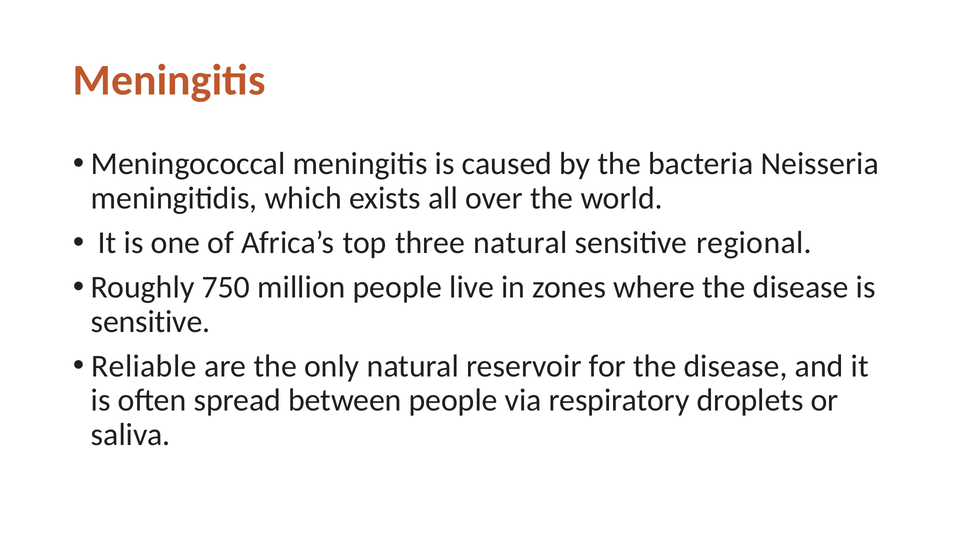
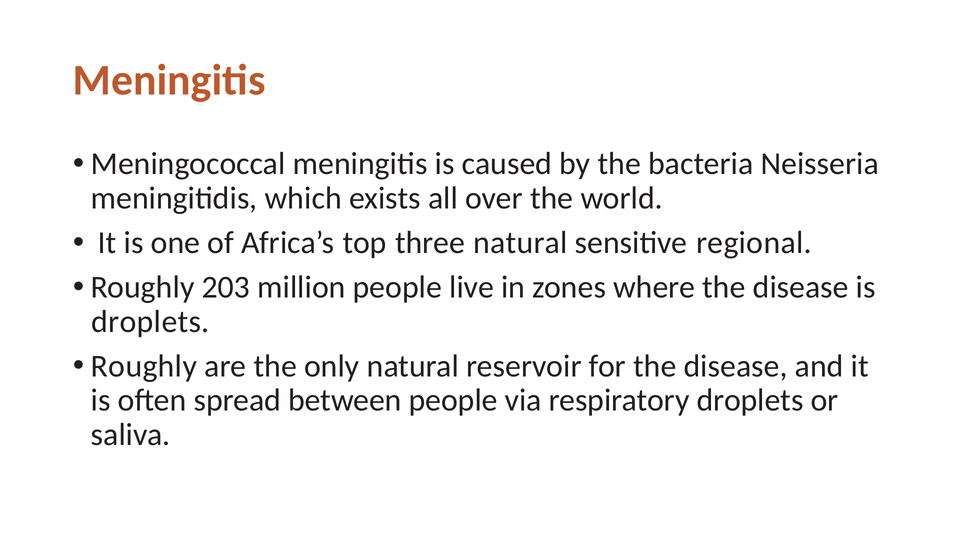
750: 750 -> 203
sensitive at (151, 321): sensitive -> droplets
Reliable at (144, 366): Reliable -> Roughly
